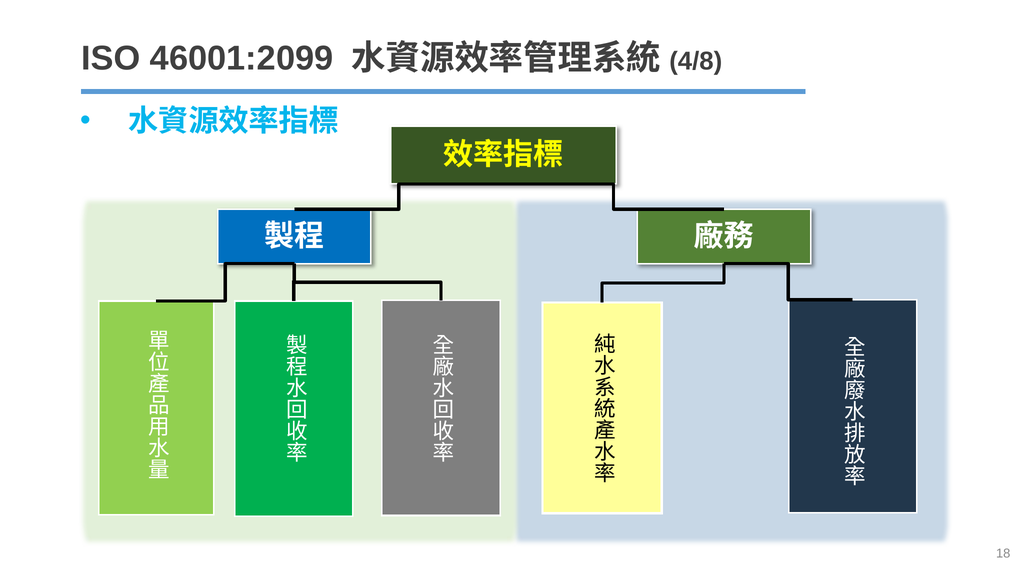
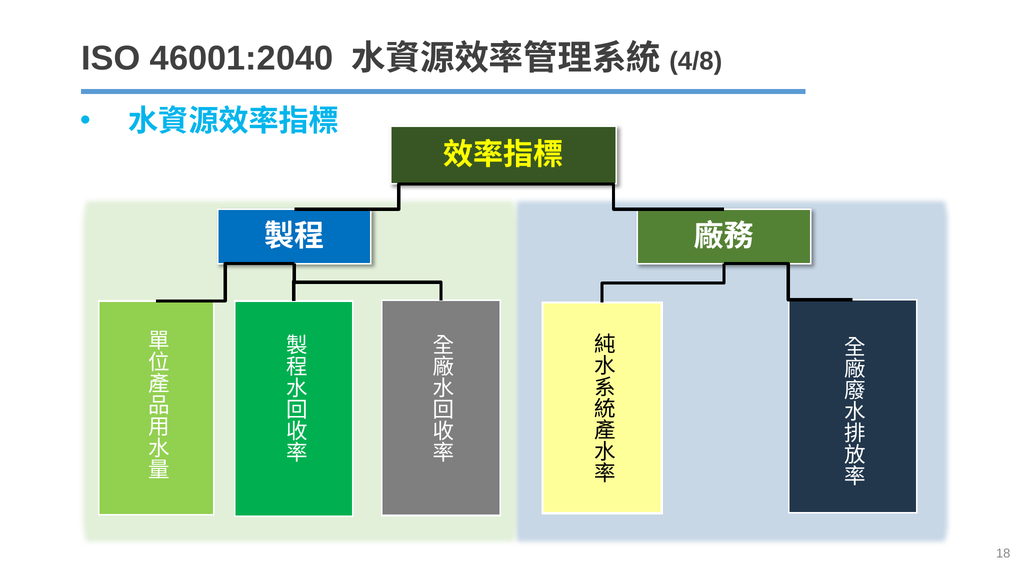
46001:2099: 46001:2099 -> 46001:2040
